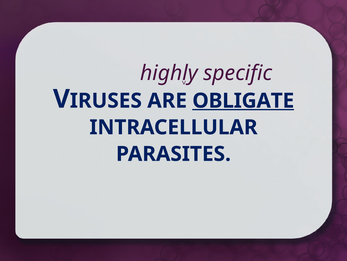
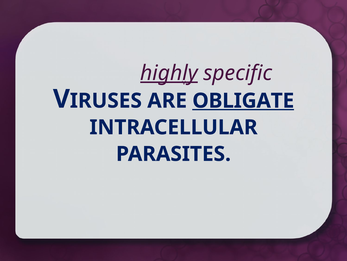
highly underline: none -> present
